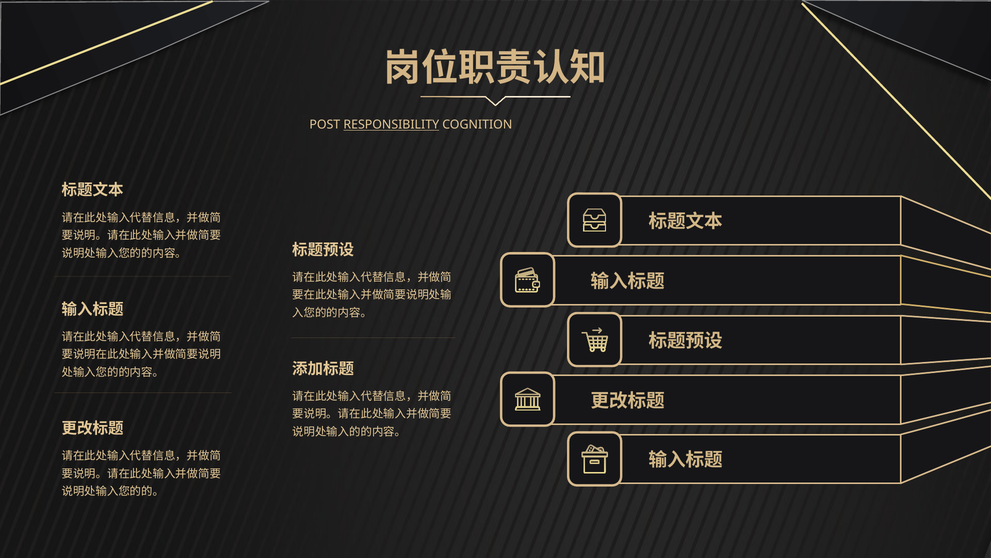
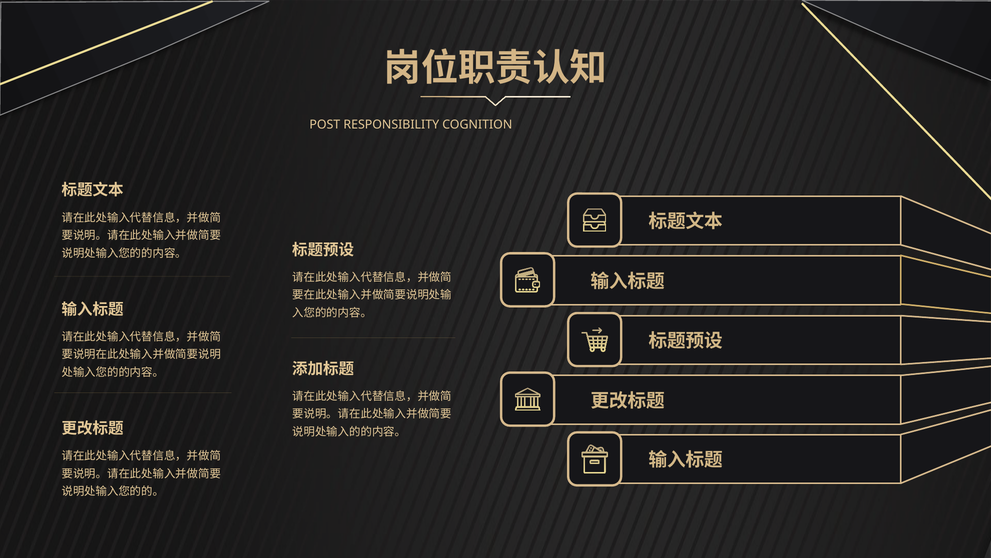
RESPONSIBILITY underline: present -> none
